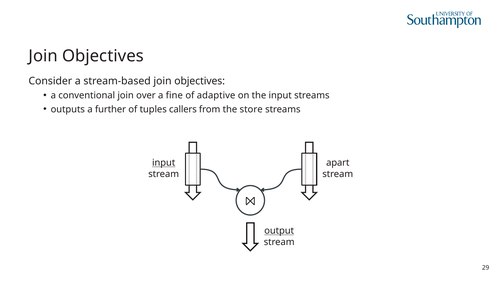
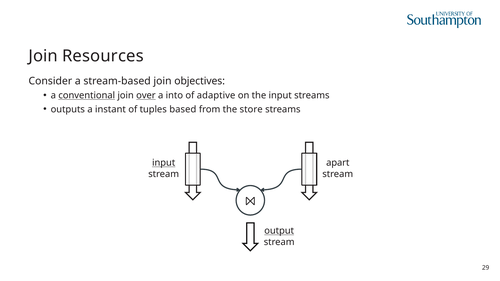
Objectives at (103, 56): Objectives -> Resources
conventional underline: none -> present
over underline: none -> present
fine: fine -> into
further: further -> instant
callers: callers -> based
